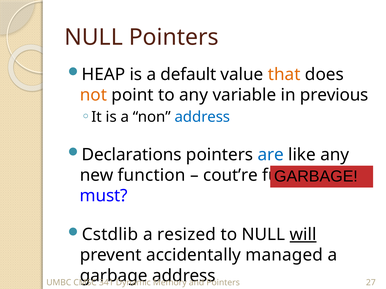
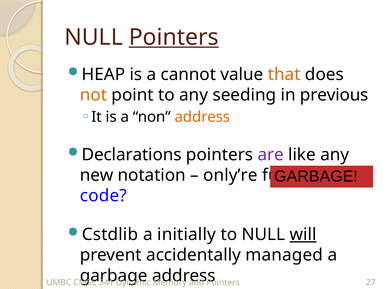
Pointers at (174, 37) underline: none -> present
default: default -> cannot
variable: variable -> seeding
address at (202, 117) colour: blue -> orange
are colour: blue -> purple
function: function -> notation
cout’re: cout’re -> only’re
must: must -> code
resized: resized -> initially
